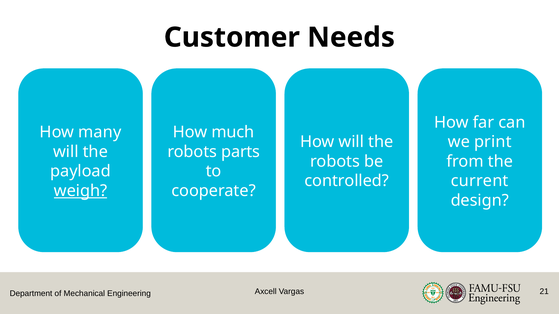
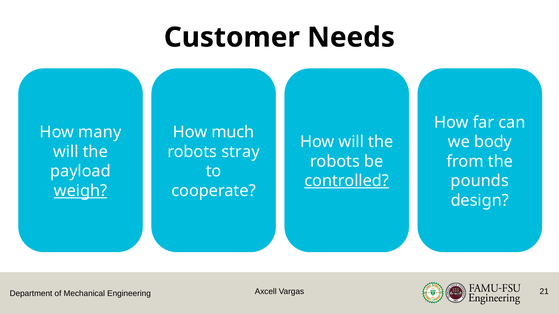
print: print -> body
parts: parts -> stray
controlled underline: none -> present
current: current -> pounds
